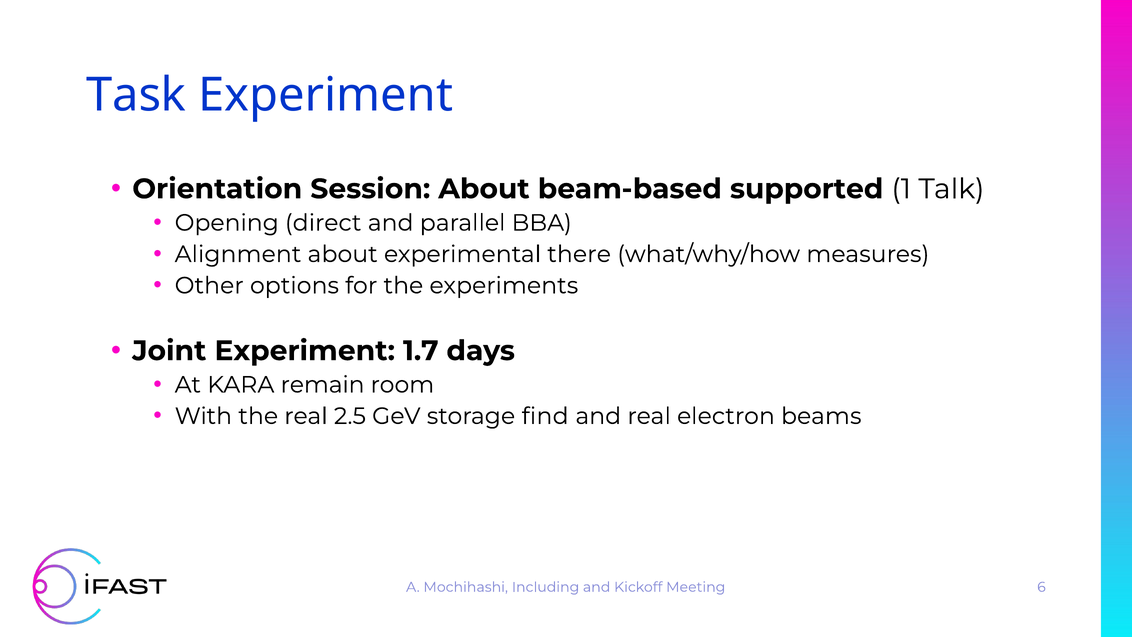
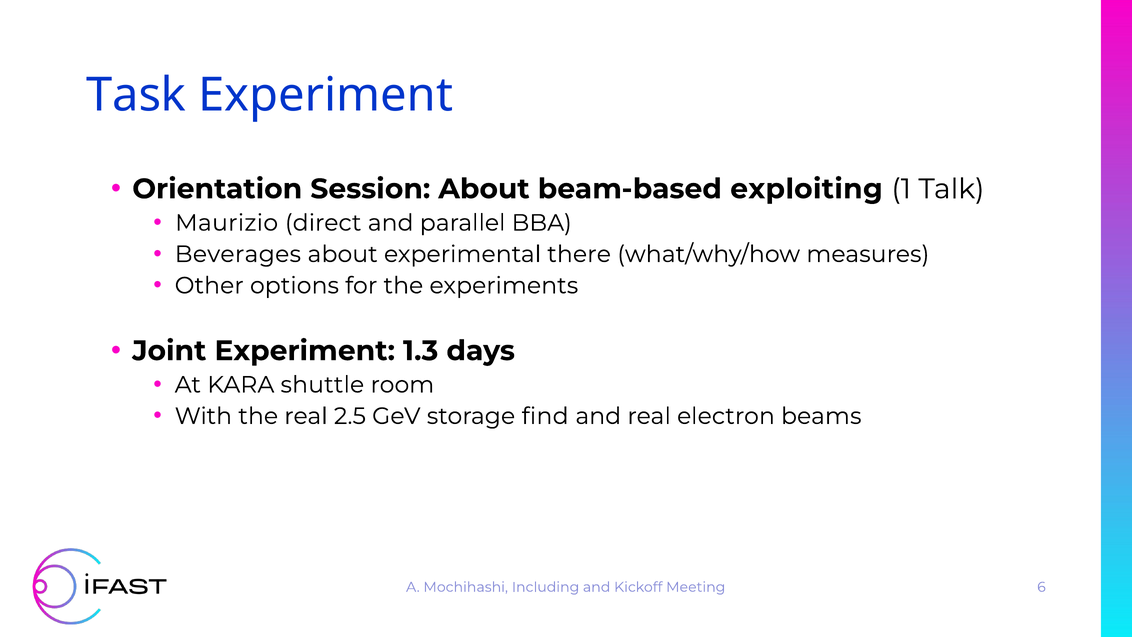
supported: supported -> exploiting
Opening: Opening -> Maurizio
Alignment: Alignment -> Beverages
1.7: 1.7 -> 1.3
remain: remain -> shuttle
